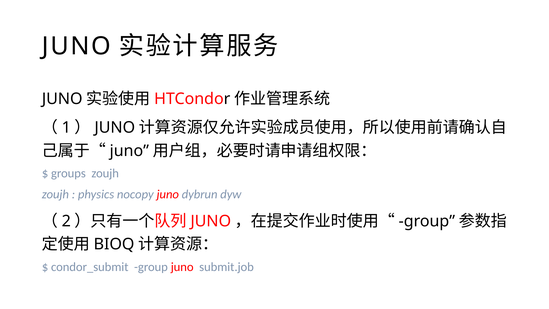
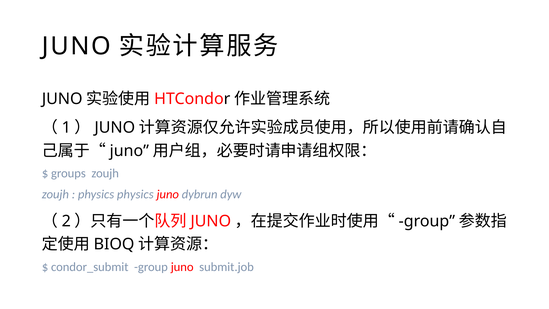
physics nocopy: nocopy -> physics
